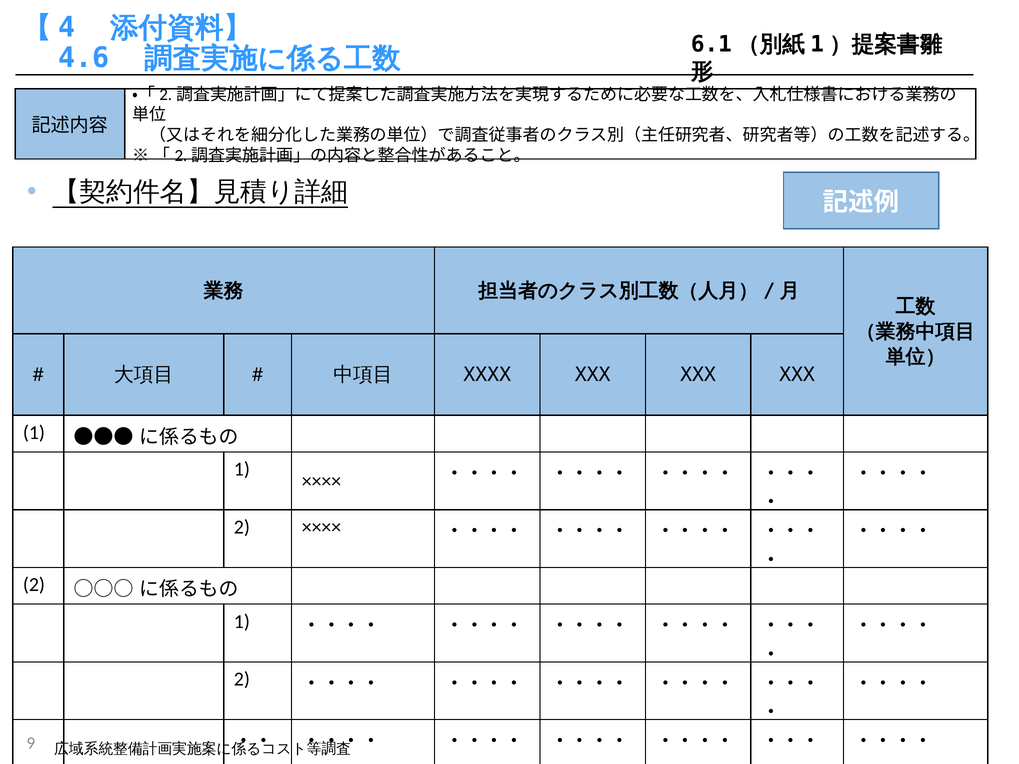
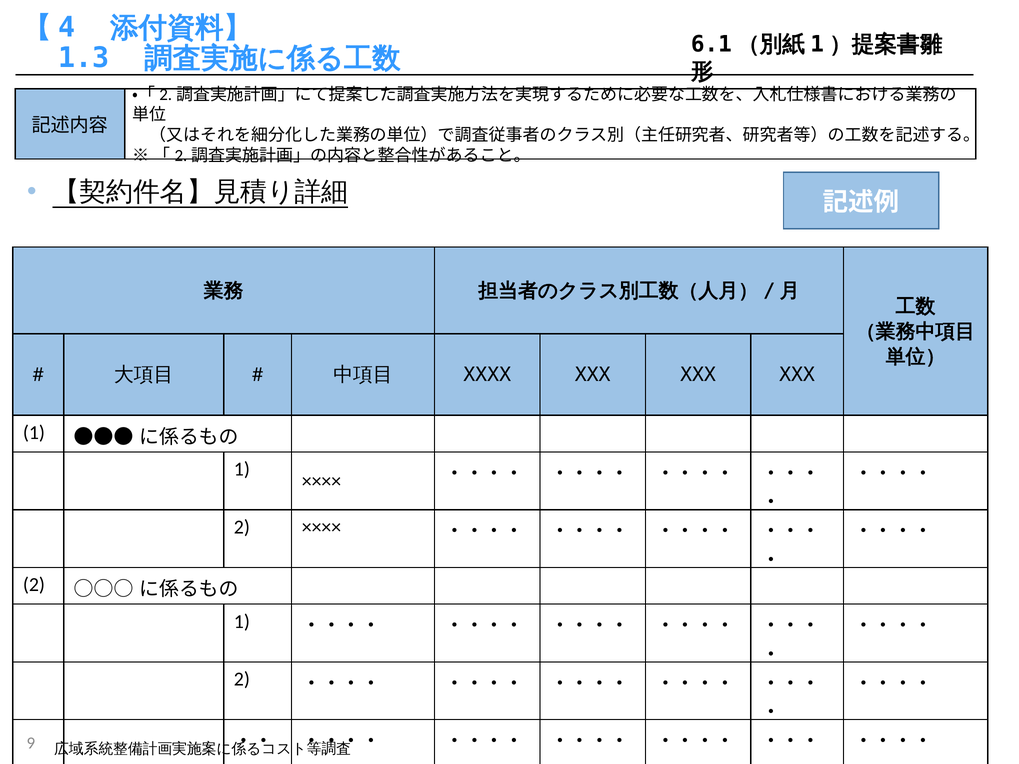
4.6: 4.6 -> 1.3
